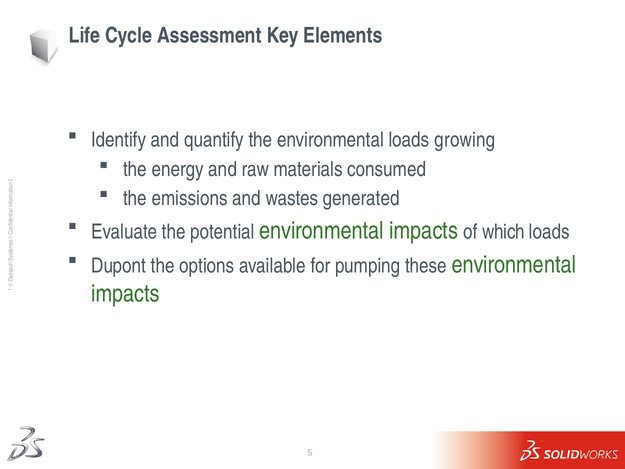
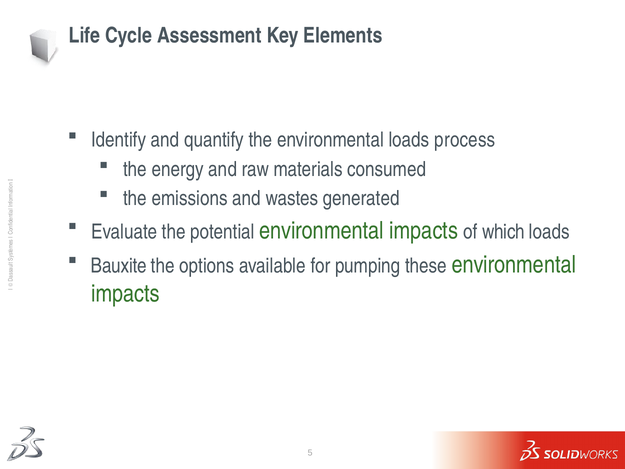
growing: growing -> process
Dupont: Dupont -> Bauxite
